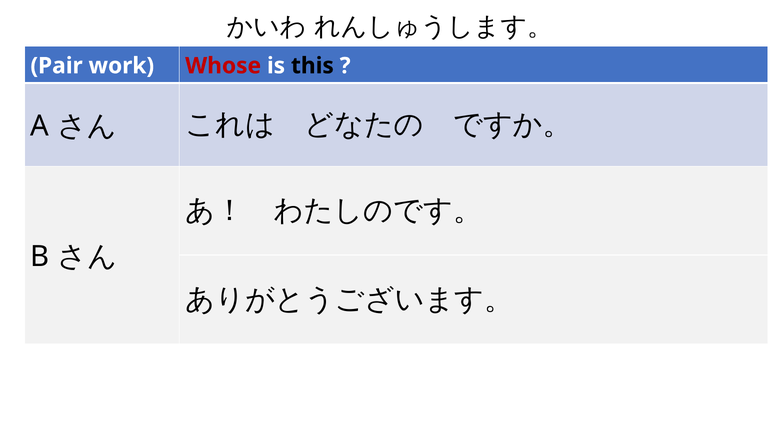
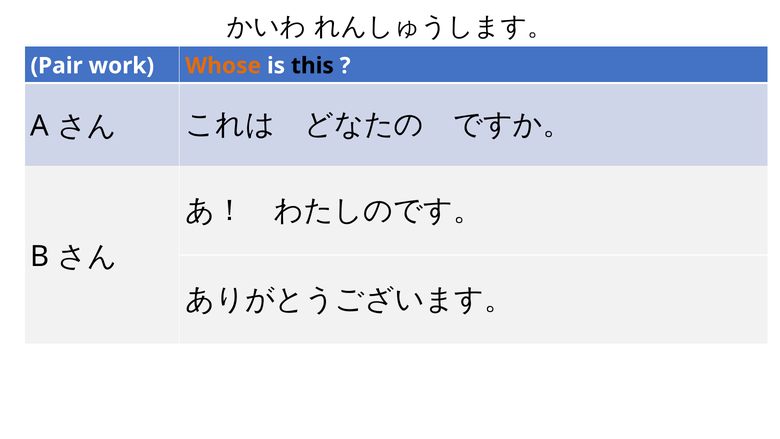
Whose colour: red -> orange
